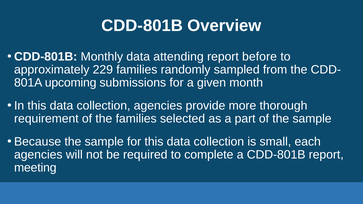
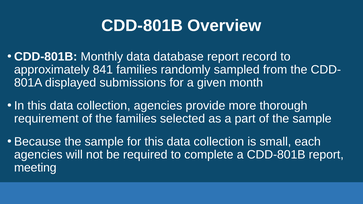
attending: attending -> database
before: before -> record
229: 229 -> 841
upcoming: upcoming -> displayed
